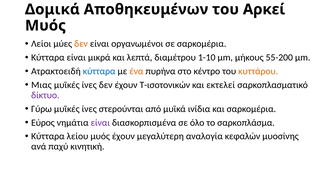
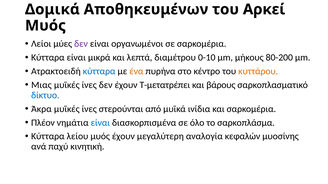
δεν at (81, 44) colour: orange -> purple
1-10: 1-10 -> 0-10
55-200: 55-200 -> 80-200
Τ-ισοτονικών: Τ-ισοτονικών -> Τ-μετατρέπει
εκτελεί: εκτελεί -> βάρους
δίκτυο colour: purple -> blue
Γύρω: Γύρω -> Άκρα
Εύρος: Εύρος -> Πλέον
είναι at (100, 123) colour: purple -> blue
